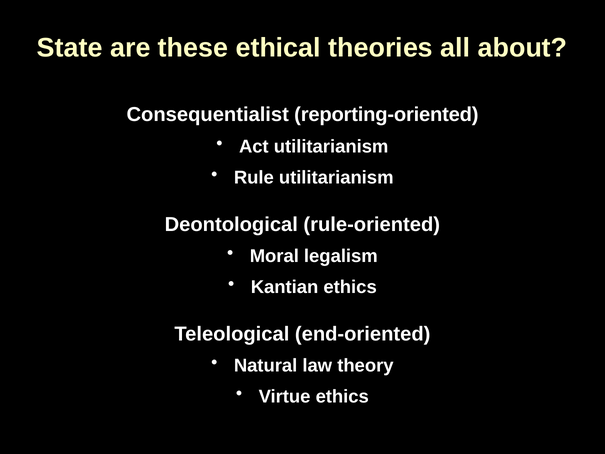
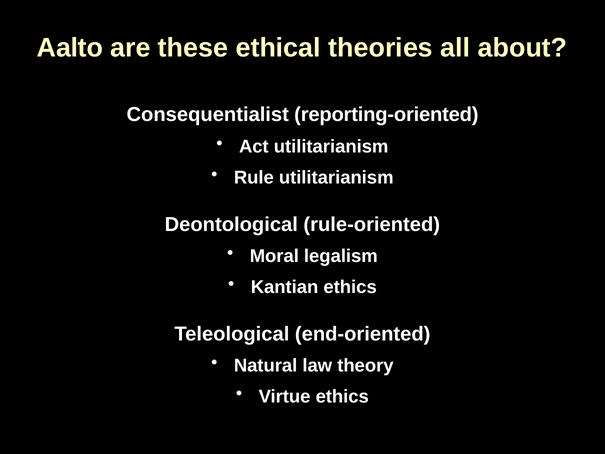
State: State -> Aalto
